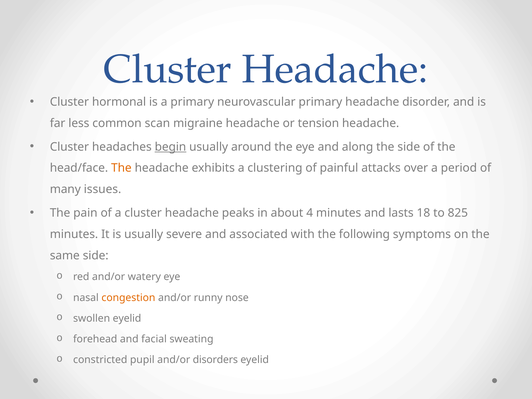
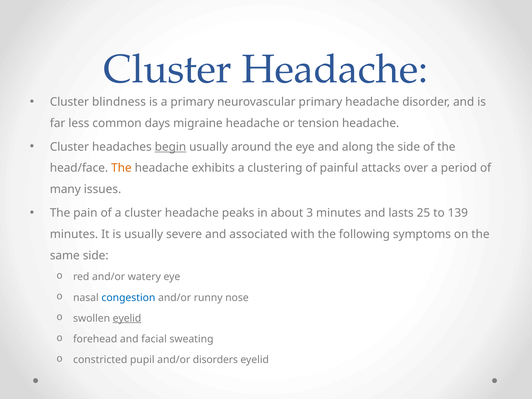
hormonal: hormonal -> blindness
scan: scan -> days
4: 4 -> 3
18: 18 -> 25
825: 825 -> 139
congestion colour: orange -> blue
eyelid at (127, 318) underline: none -> present
